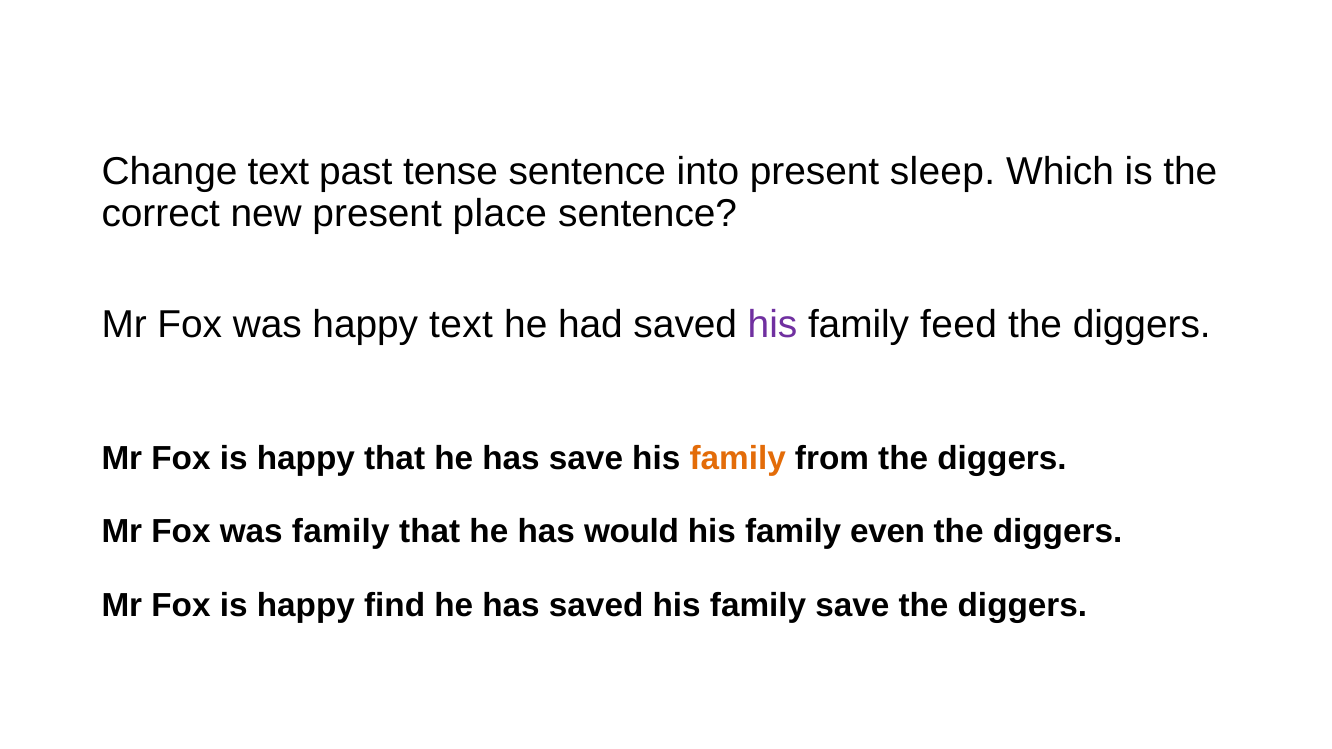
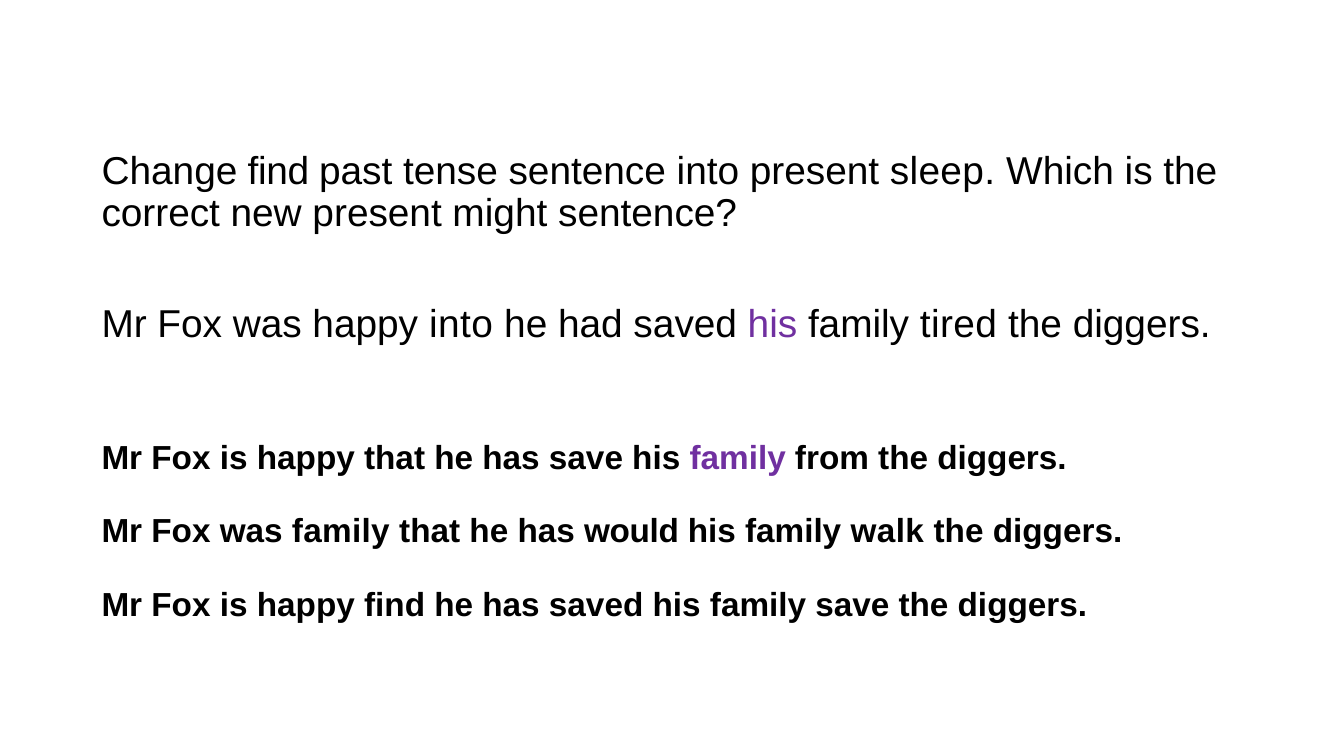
Change text: text -> find
place: place -> might
happy text: text -> into
feed: feed -> tired
family at (738, 458) colour: orange -> purple
even: even -> walk
